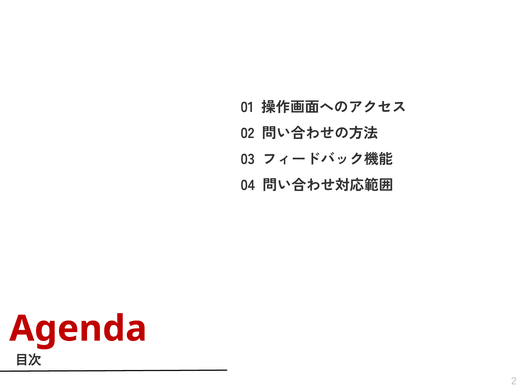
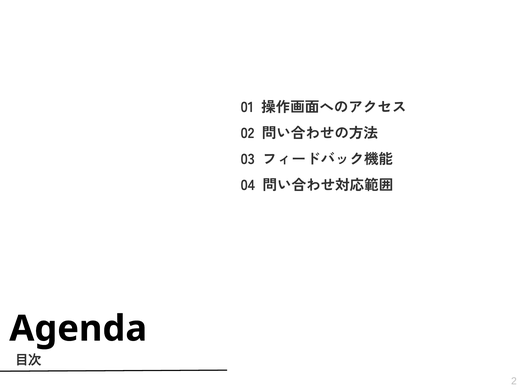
Agenda colour: red -> black
